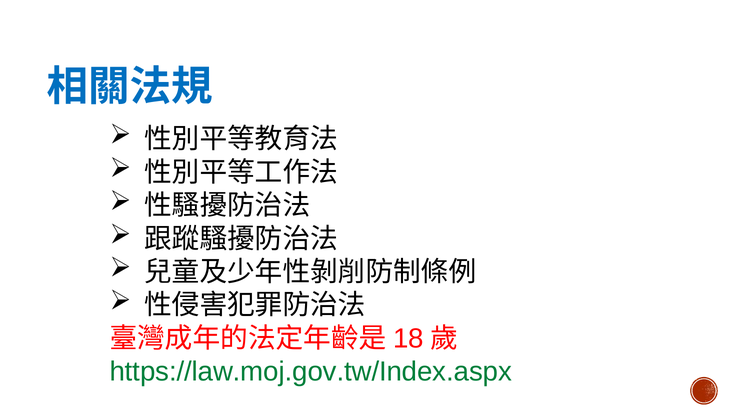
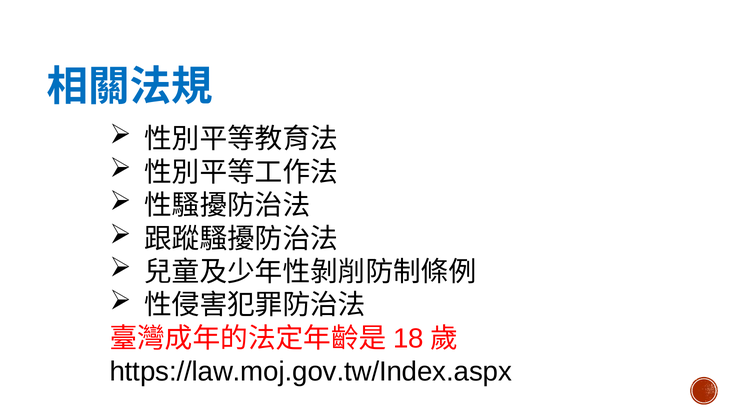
https://law.moj.gov.tw/Index.aspx colour: green -> black
